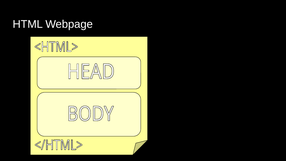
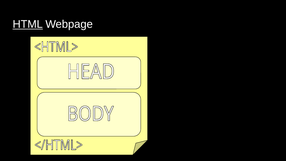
HTML underline: none -> present
